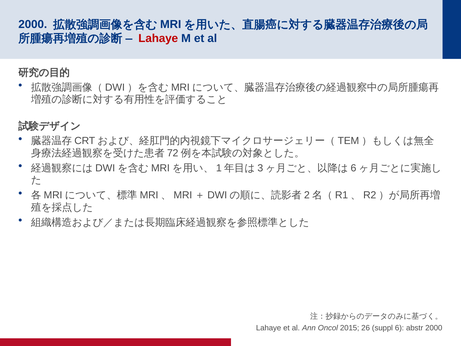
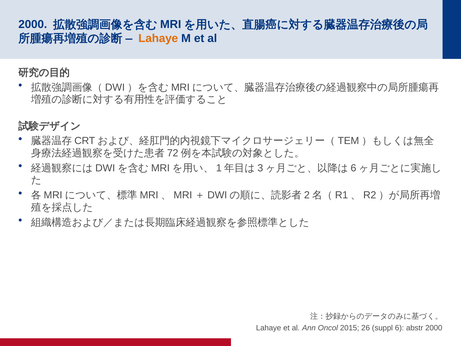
Lahaye at (158, 38) colour: red -> orange
